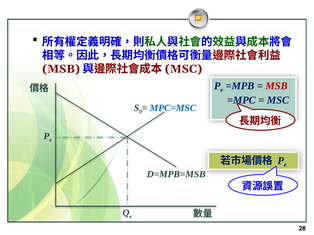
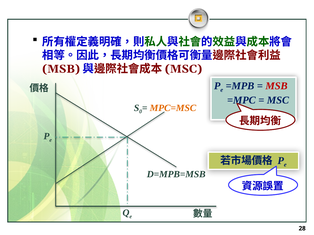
MPC=MSC colour: blue -> orange
